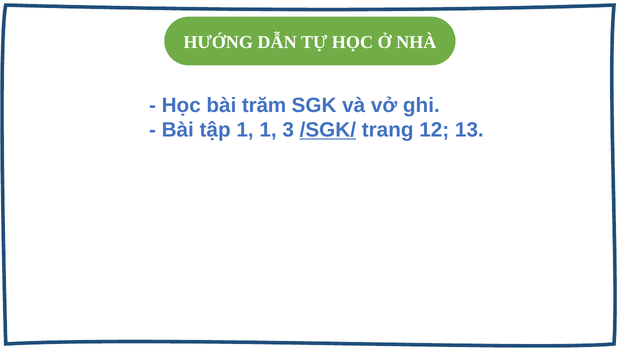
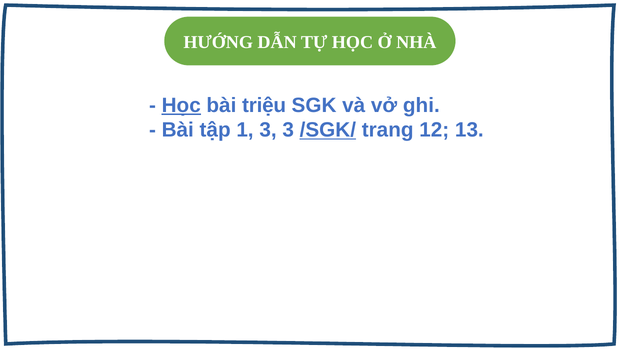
Học at (181, 105) underline: none -> present
trăm: trăm -> triệu
1 1: 1 -> 3
